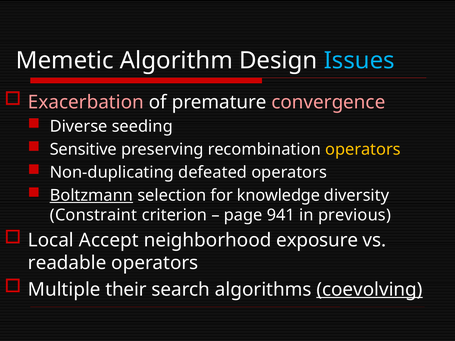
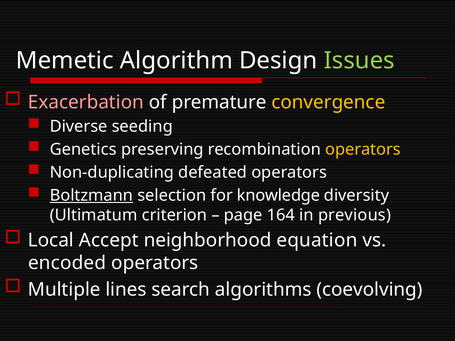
Issues colour: light blue -> light green
convergence colour: pink -> yellow
Sensitive: Sensitive -> Genetics
Constraint: Constraint -> Ultimatum
941: 941 -> 164
exposure: exposure -> equation
readable: readable -> encoded
their: their -> lines
coevolving underline: present -> none
